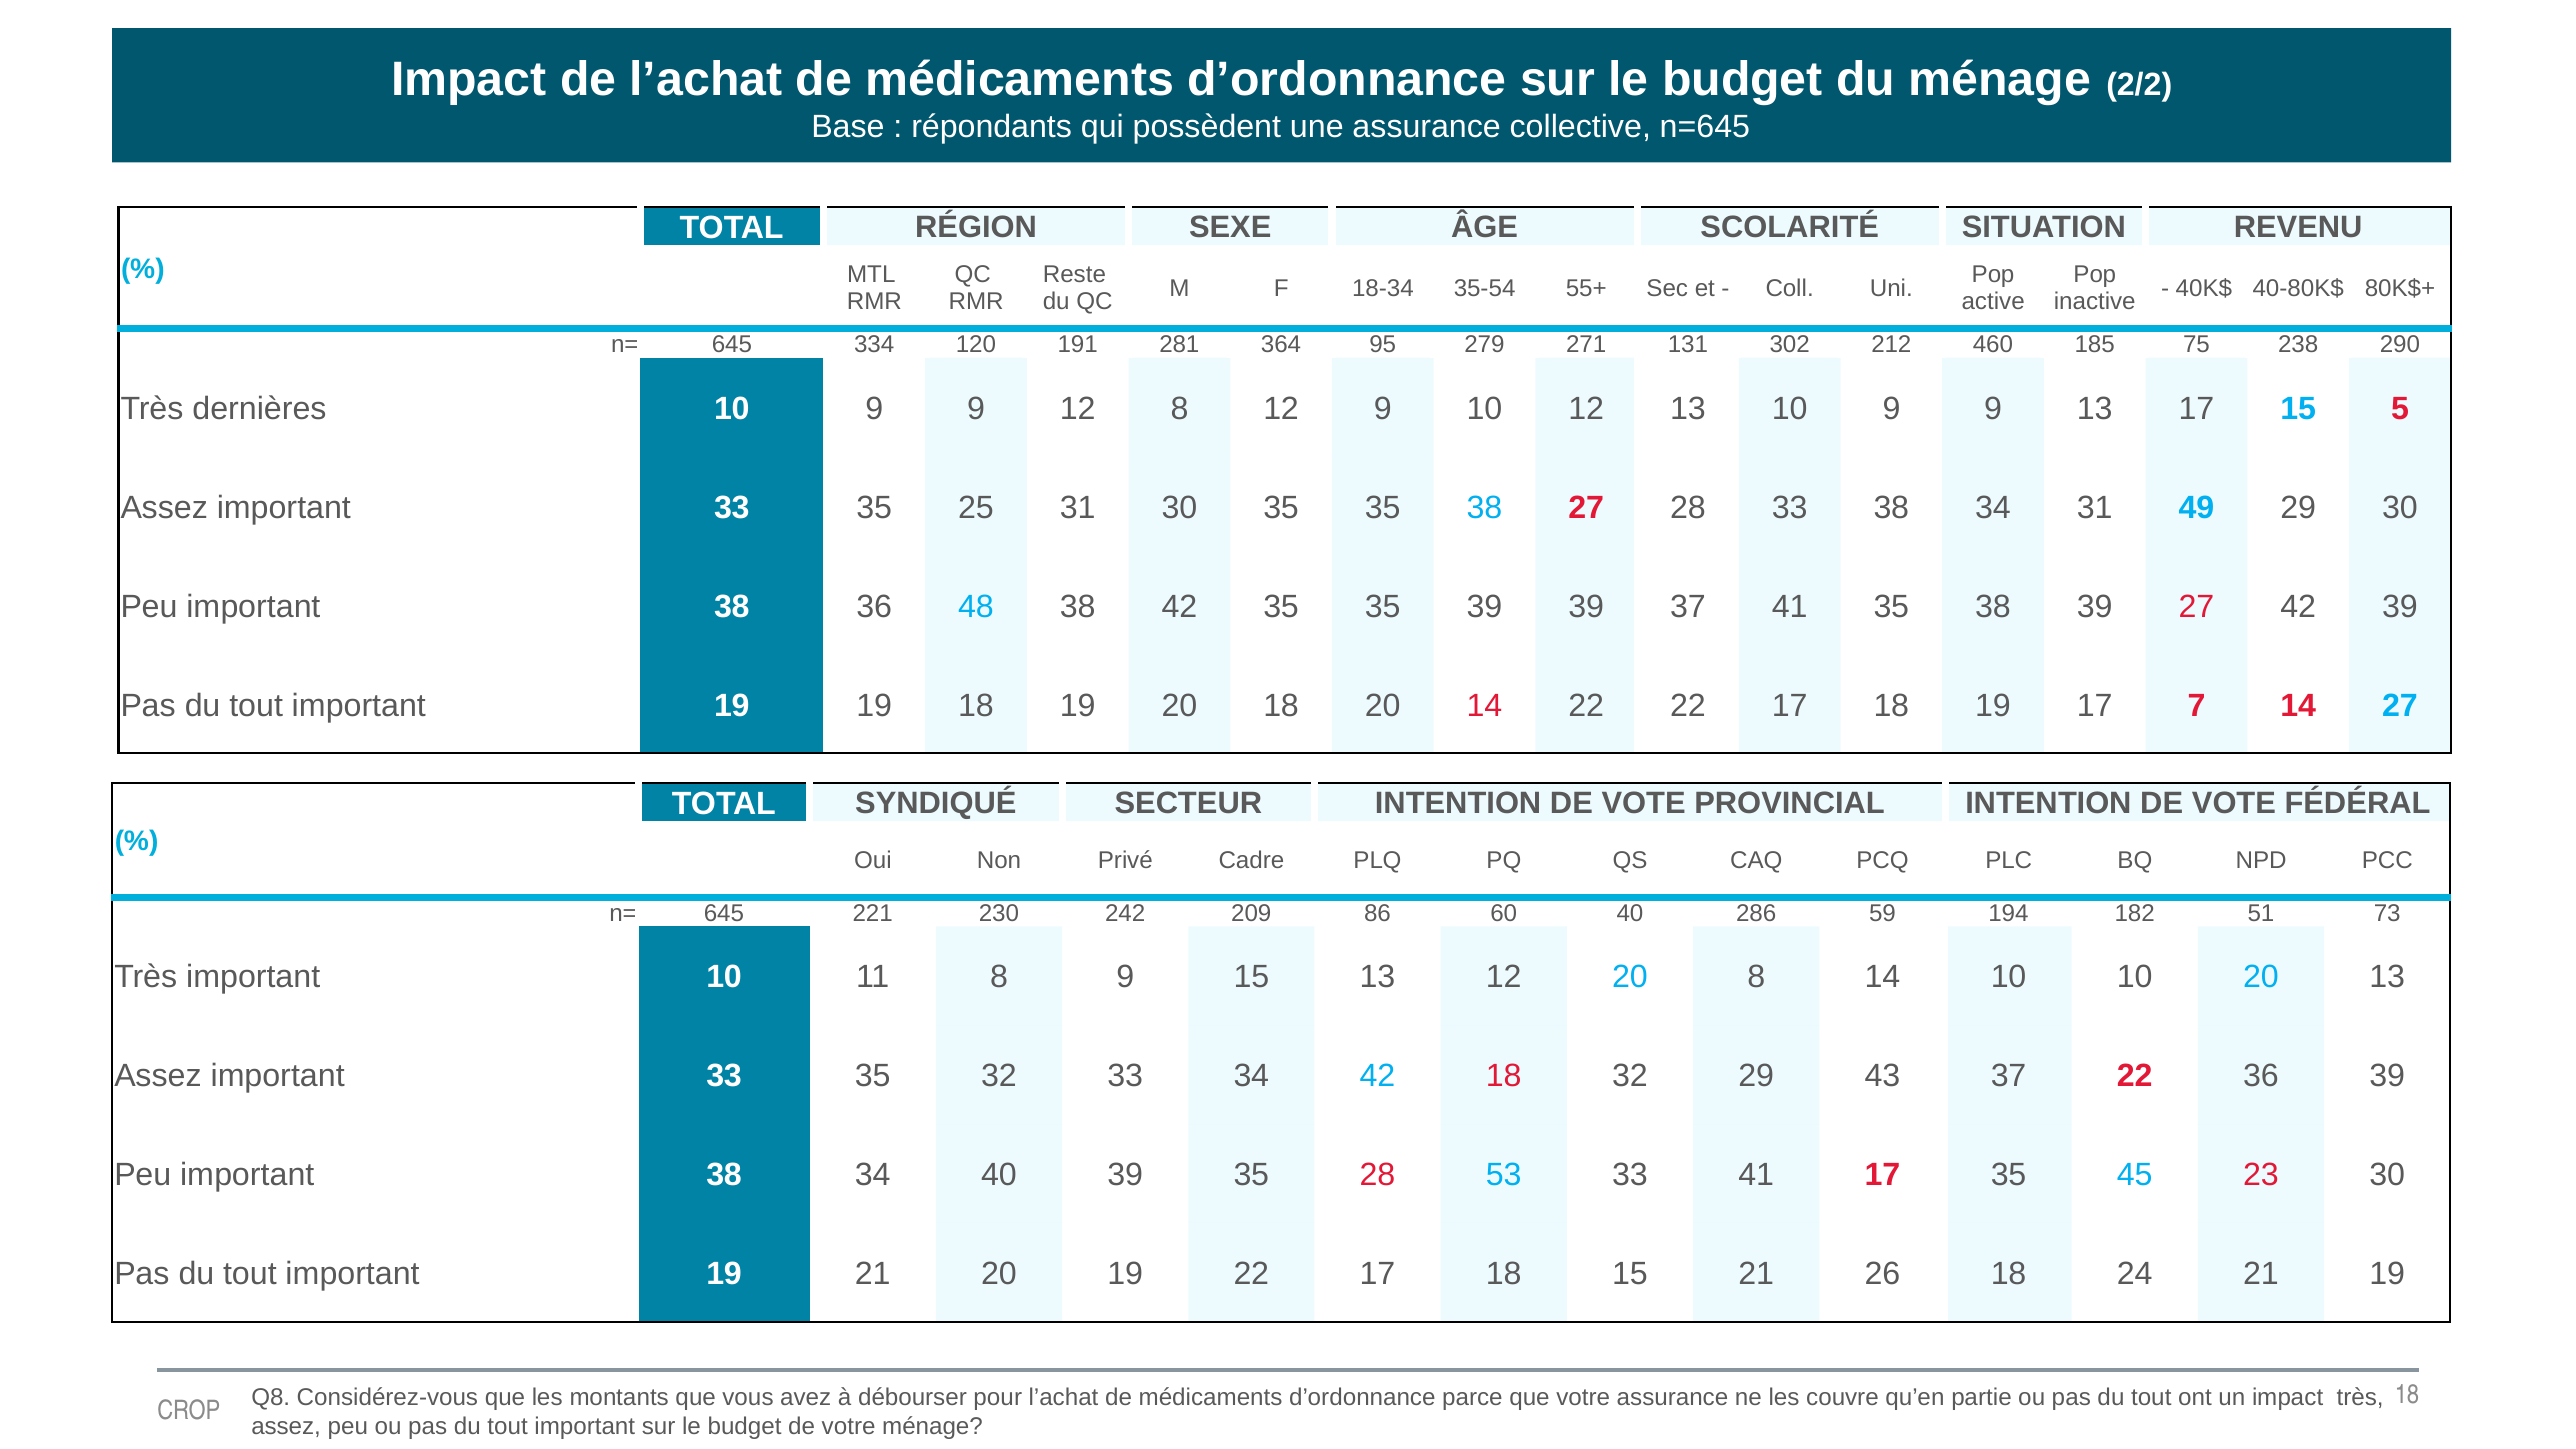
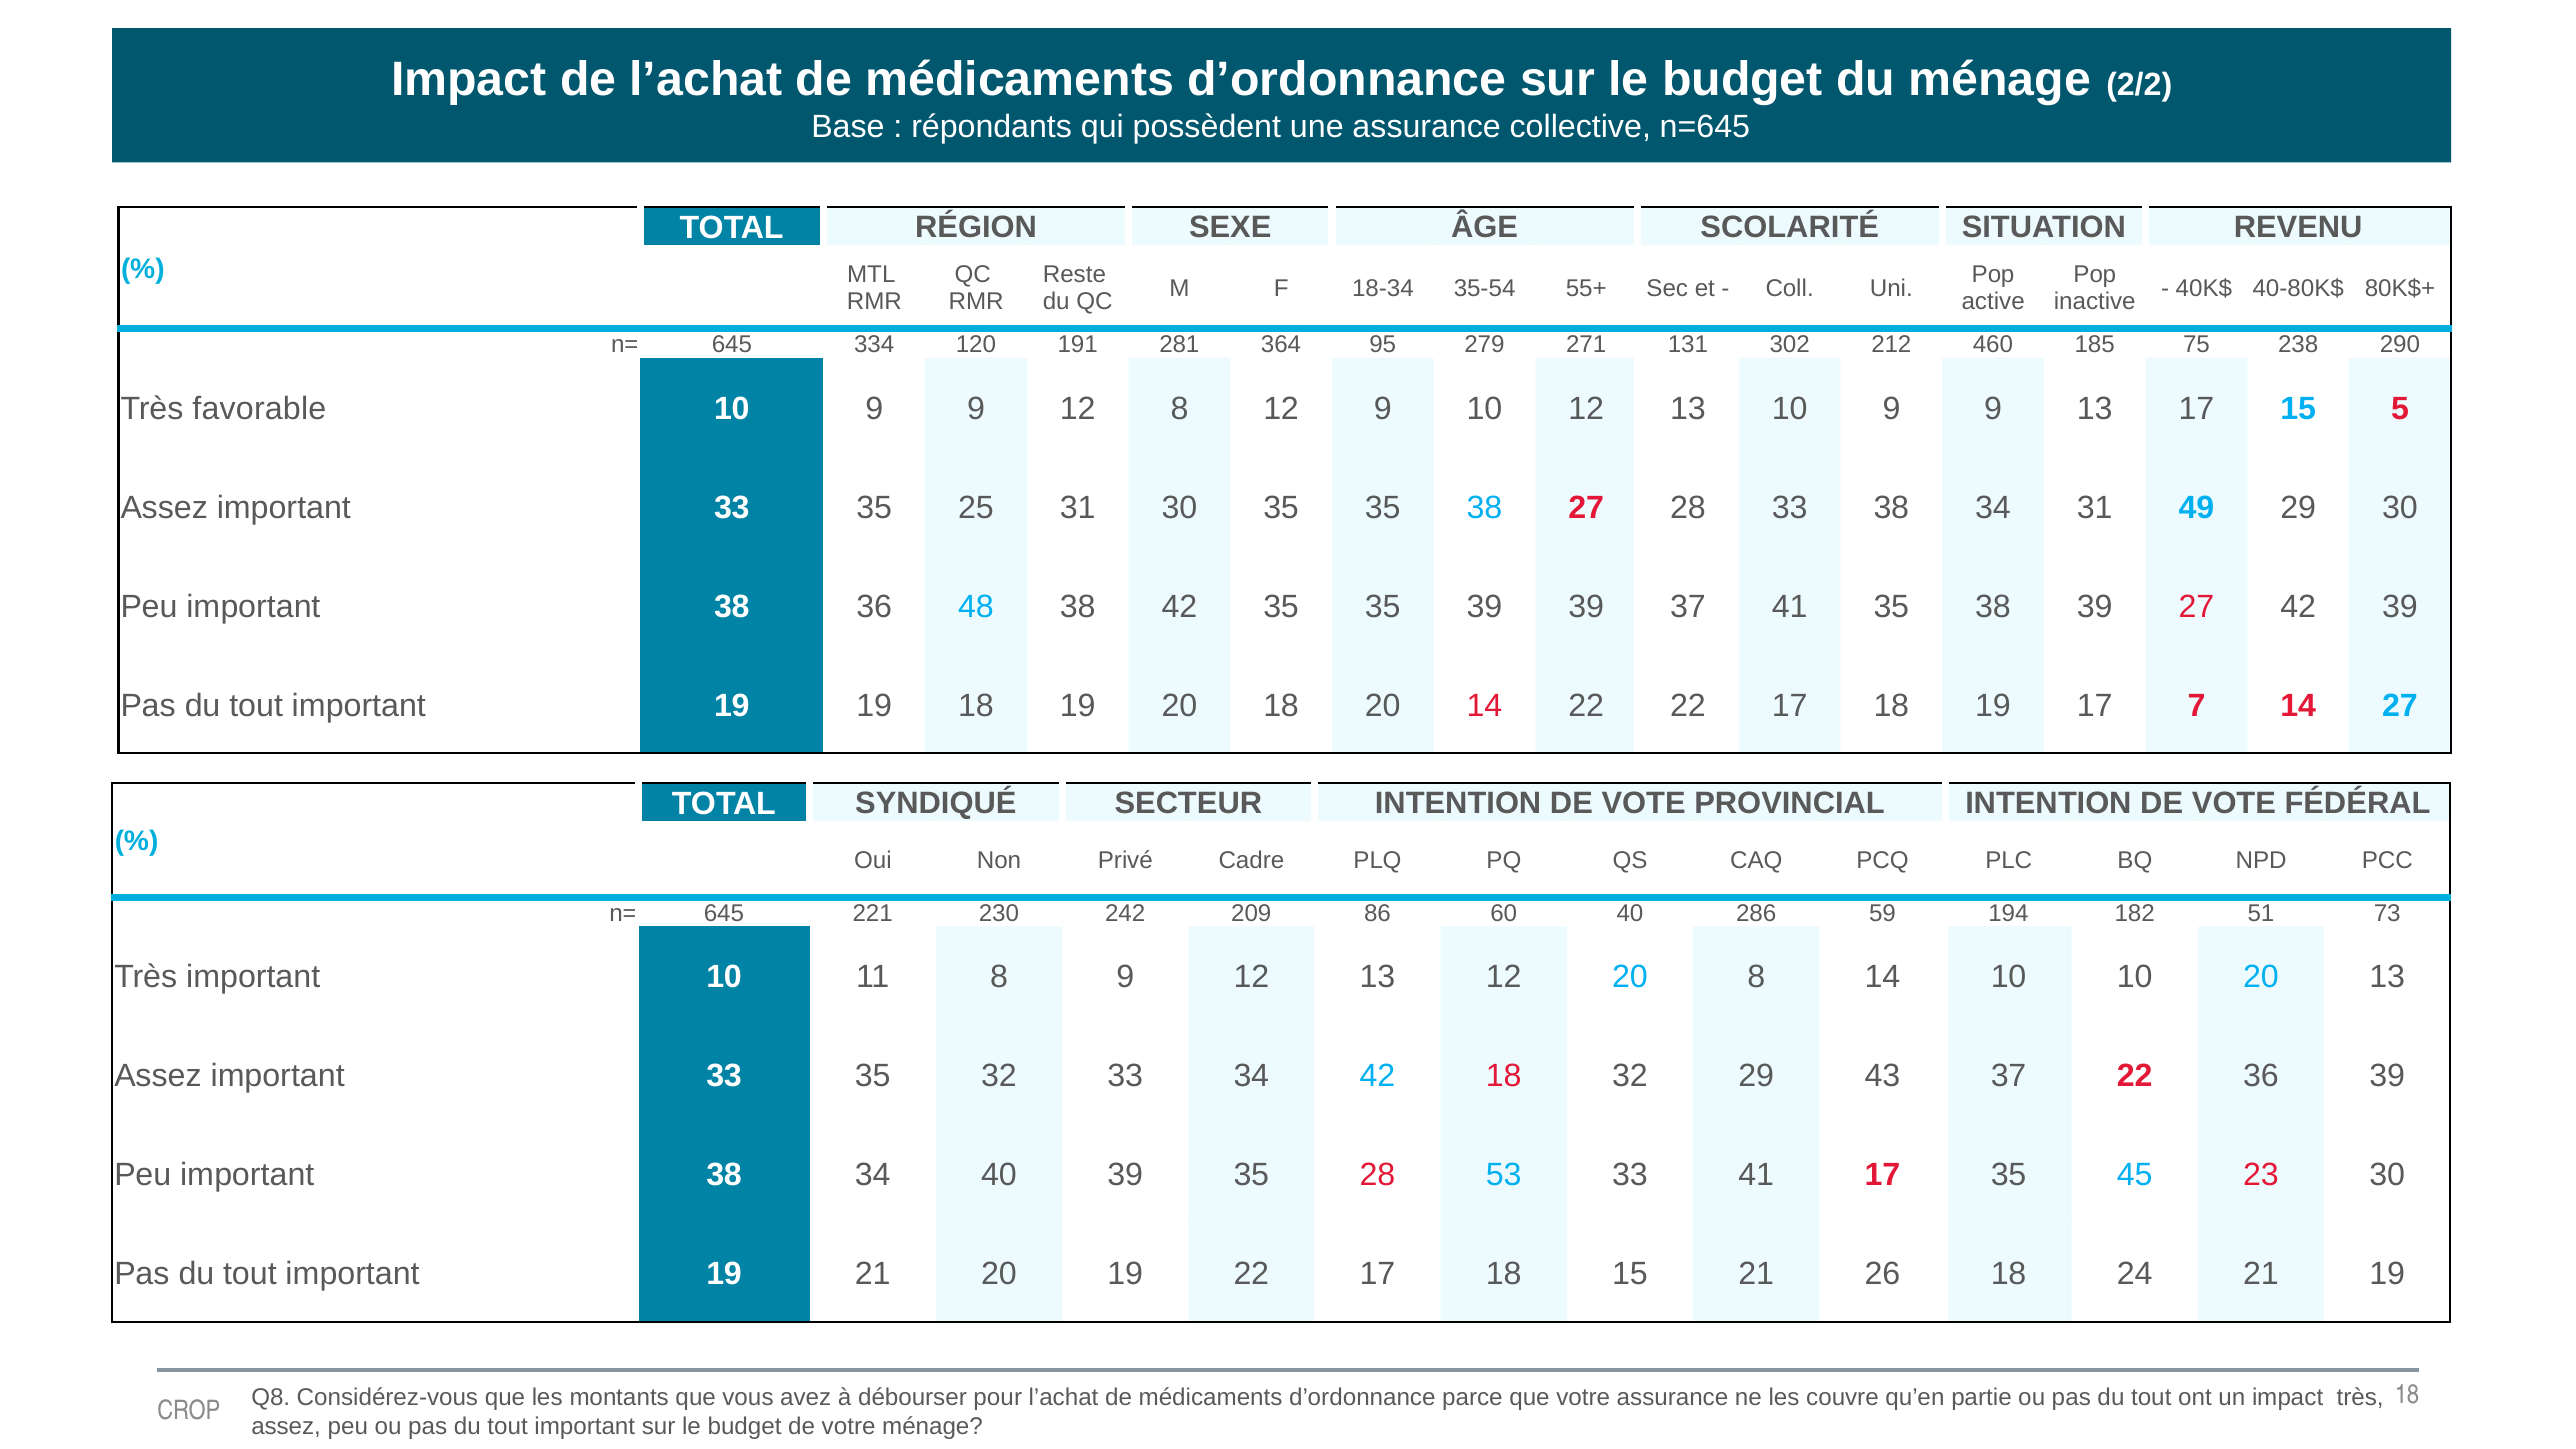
dernières: dernières -> favorable
8 9 15: 15 -> 12
